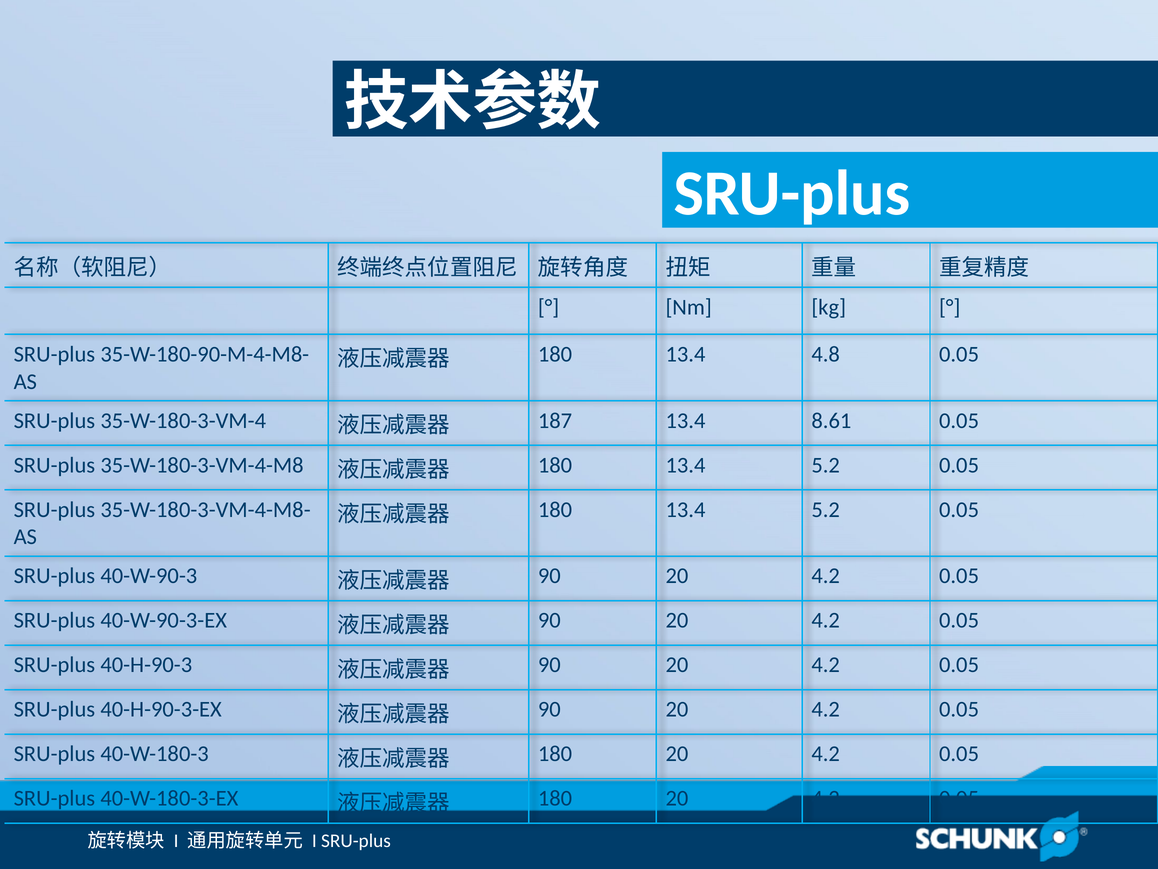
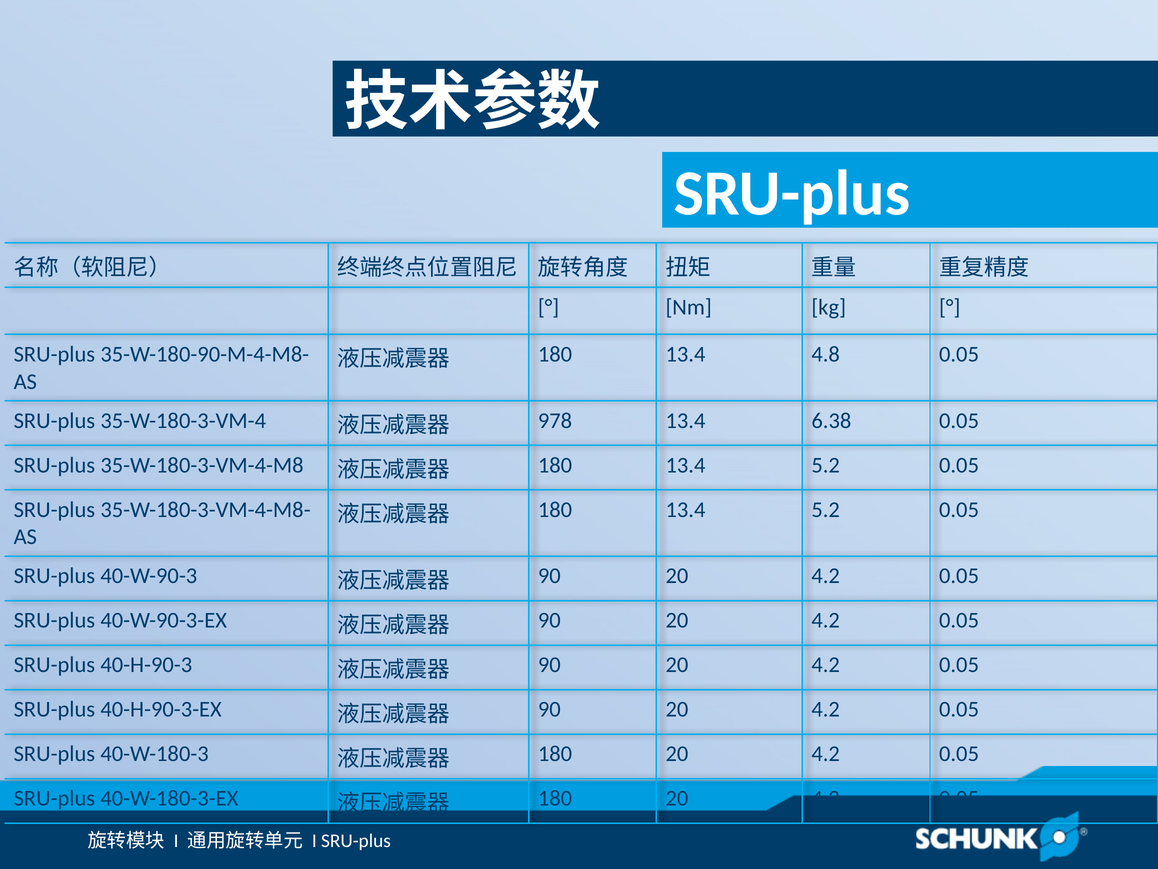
187: 187 -> 978
8.61: 8.61 -> 6.38
